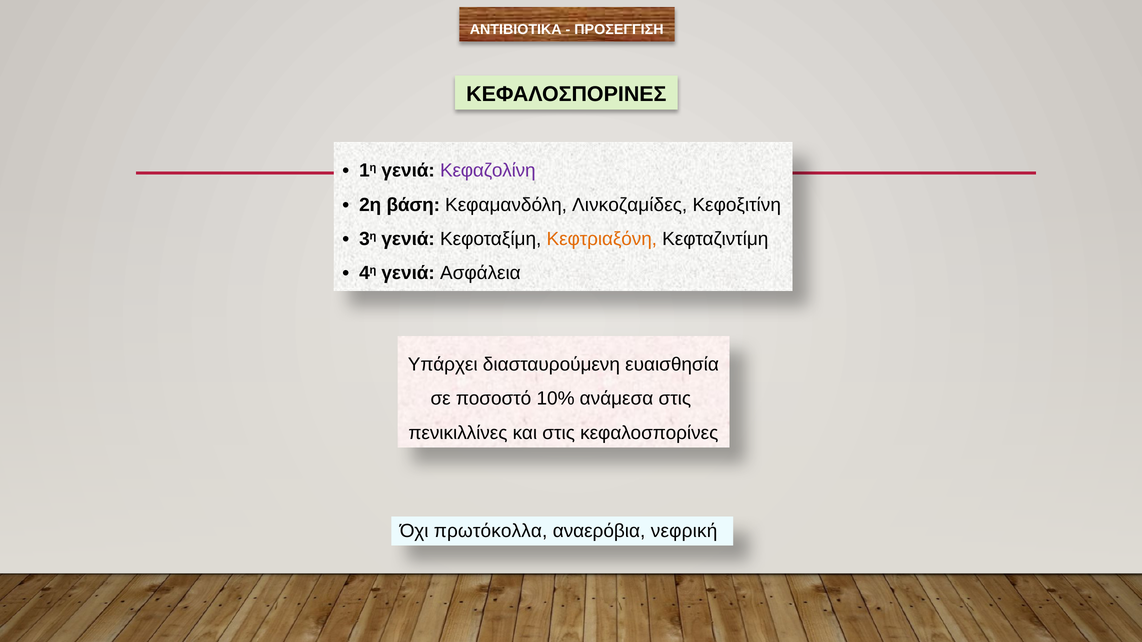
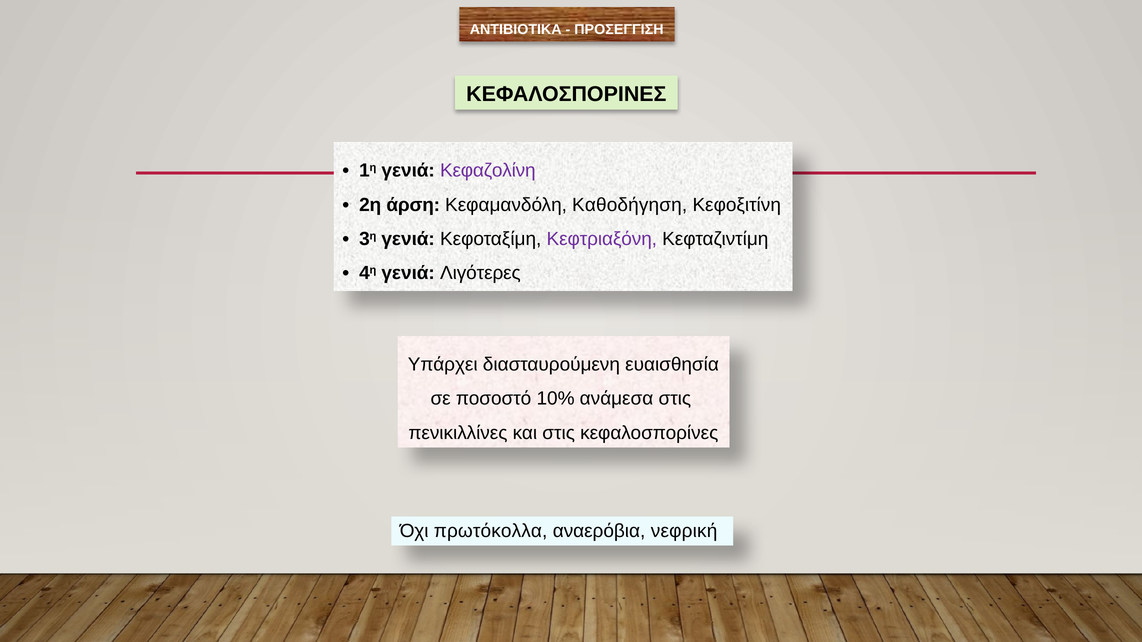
βάση: βάση -> άρση
Λινκοζαμίδες: Λινκοζαμίδες -> Καθοδήγηση
Κεφτριαξόνη colour: orange -> purple
Ασφάλεια: Ασφάλεια -> Λιγότερες
